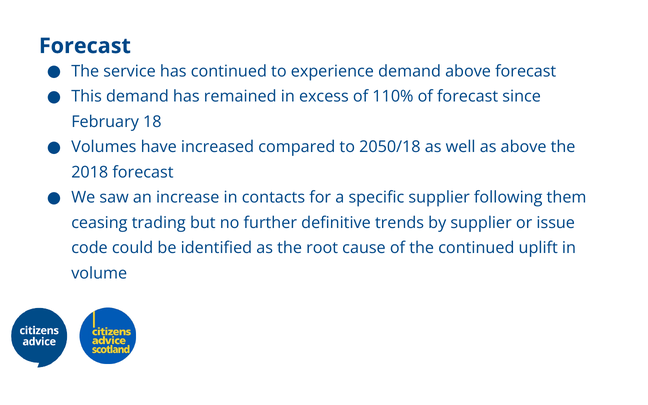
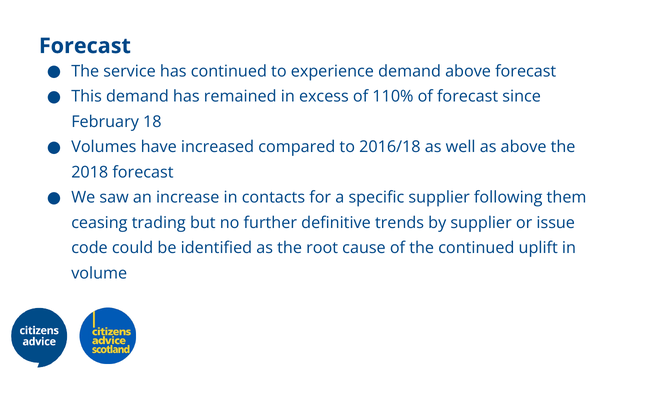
2050/18: 2050/18 -> 2016/18
